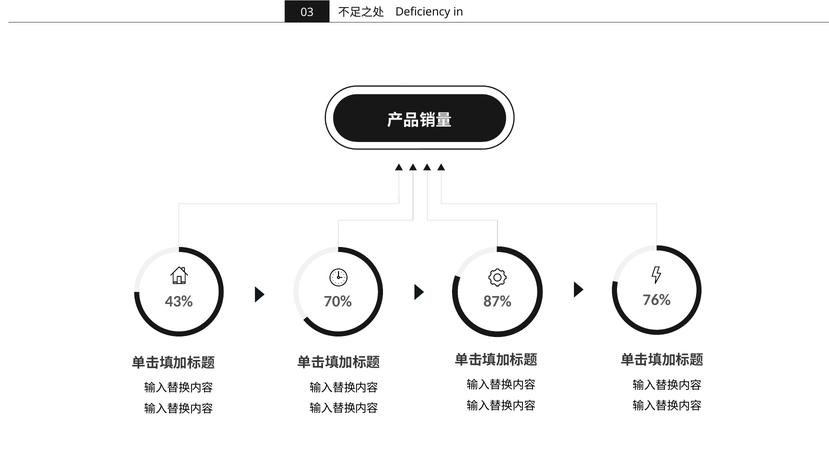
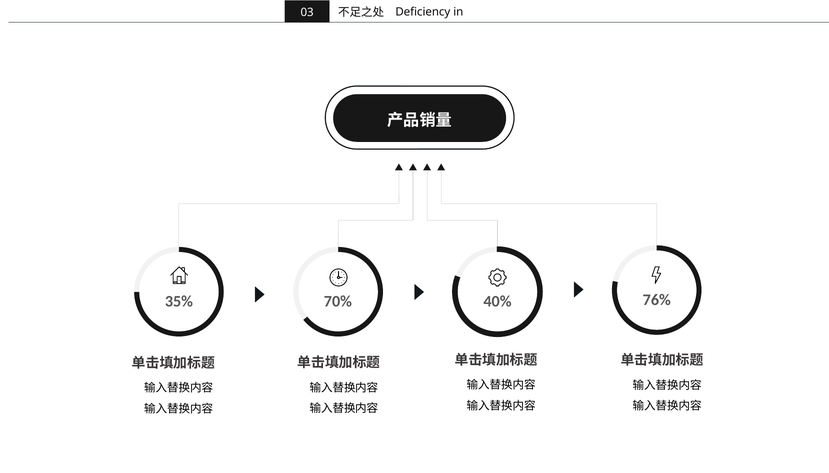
43%: 43% -> 35%
87%: 87% -> 40%
